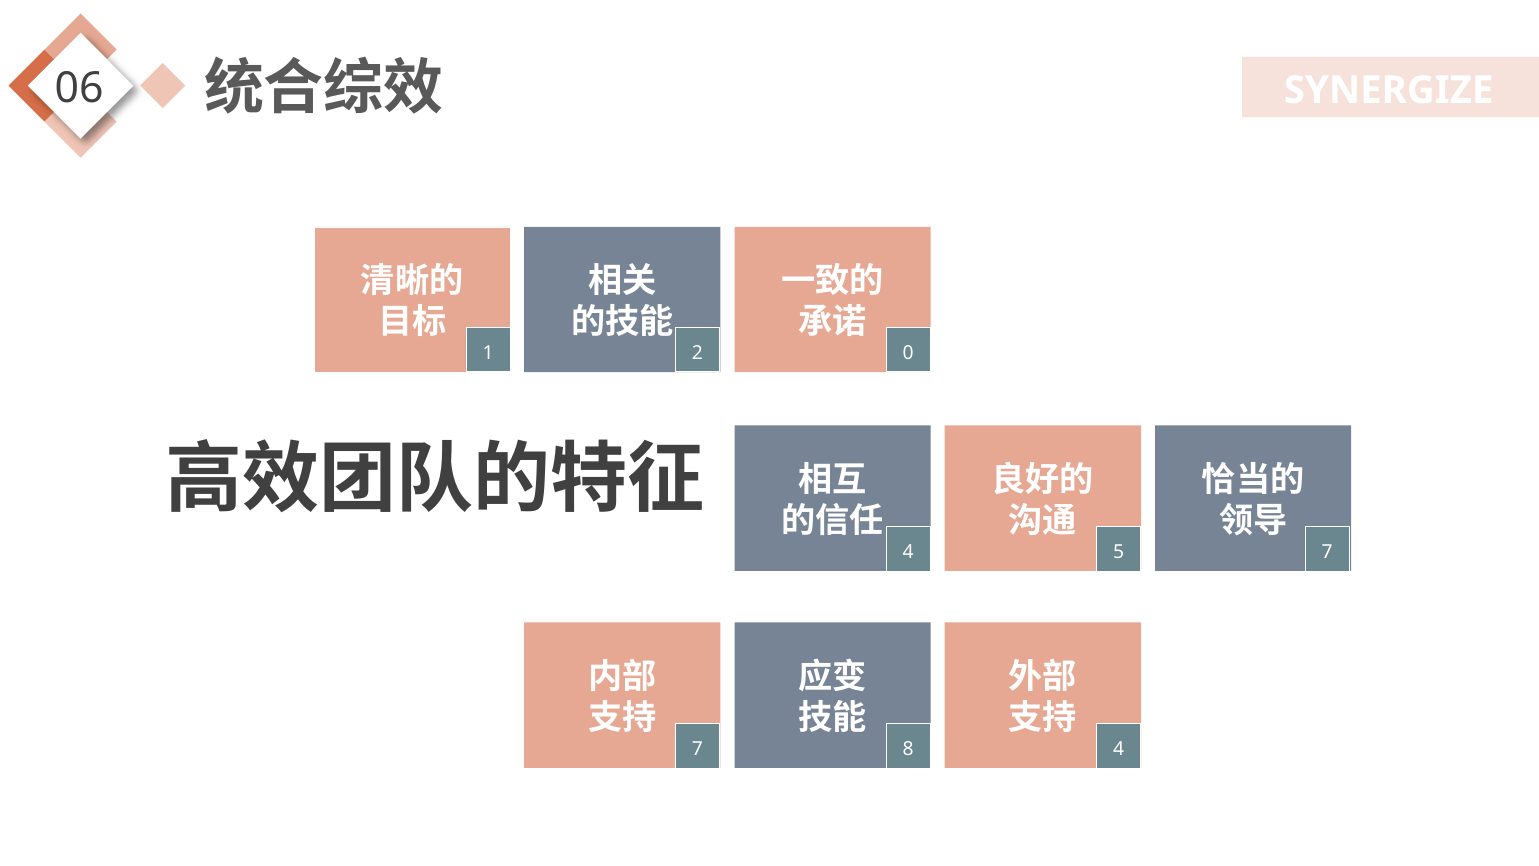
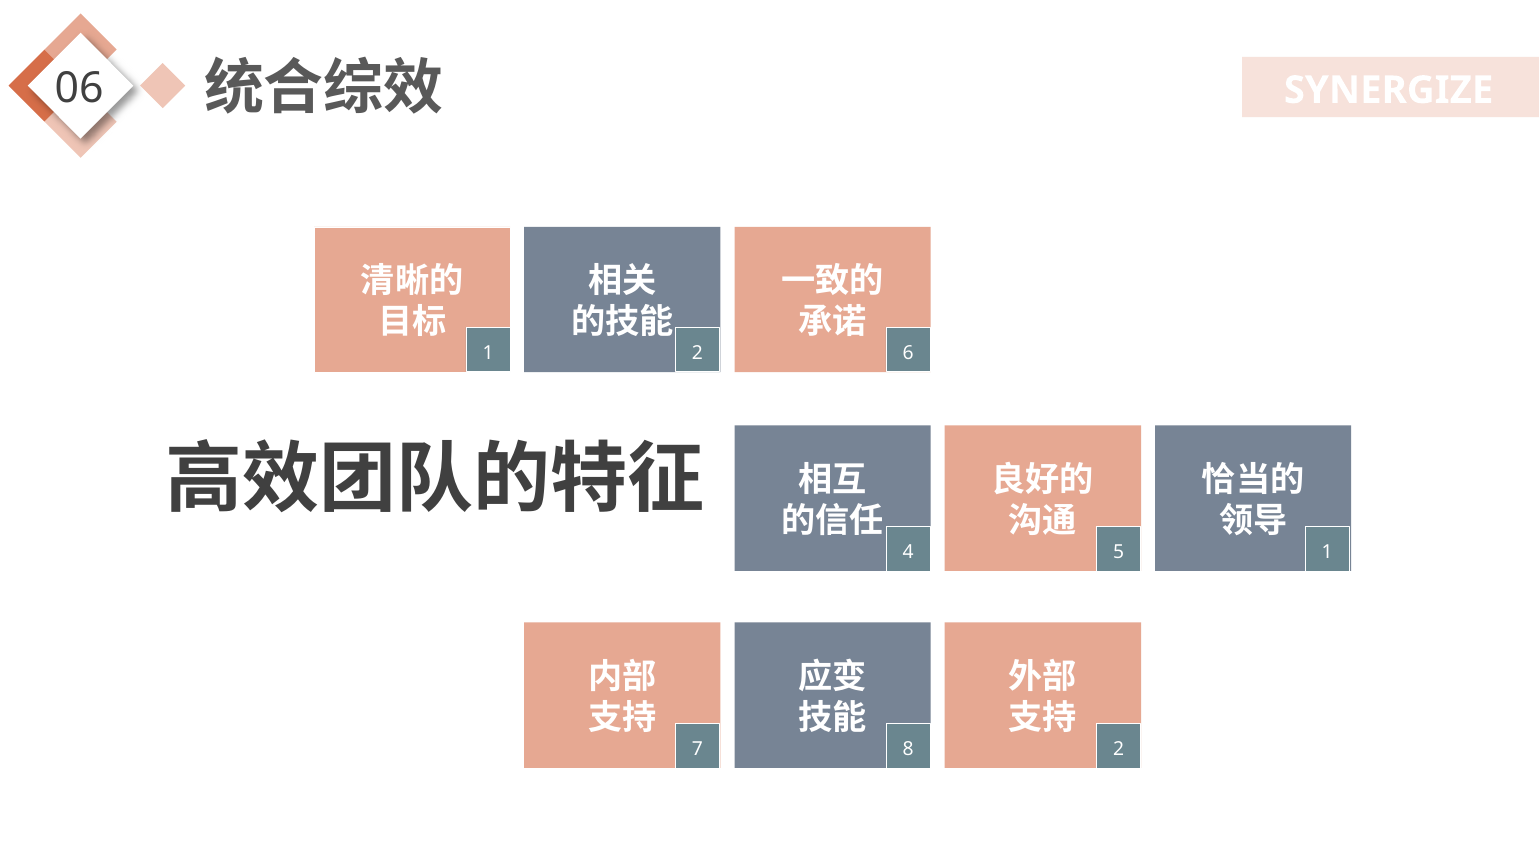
0: 0 -> 6
5 7: 7 -> 1
8 4: 4 -> 2
